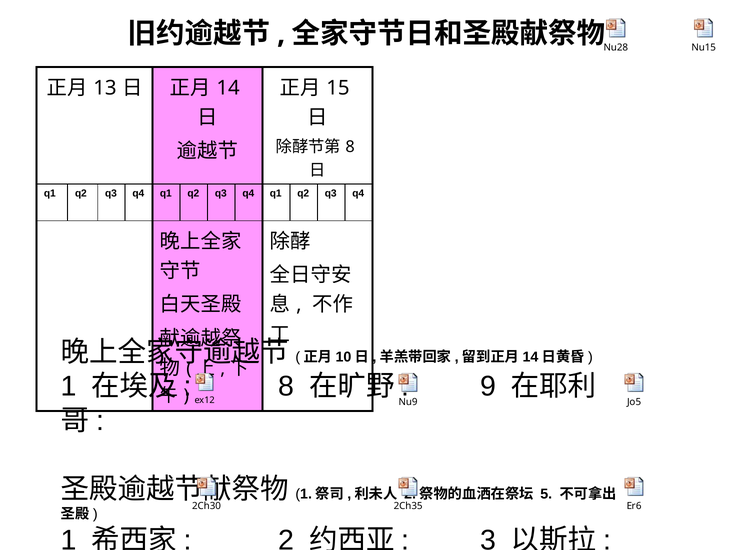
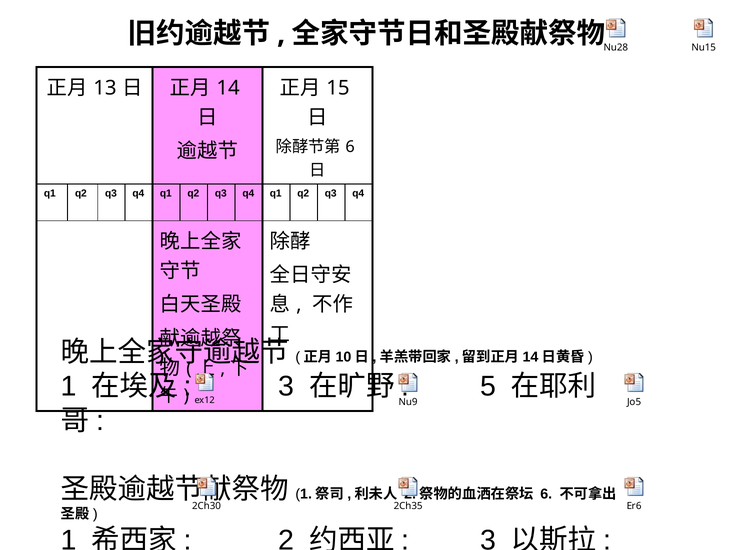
8 at (350, 147): 8 -> 6
8 at (286, 386): 8 -> 3
9: 9 -> 5
5 at (546, 494): 5 -> 6
